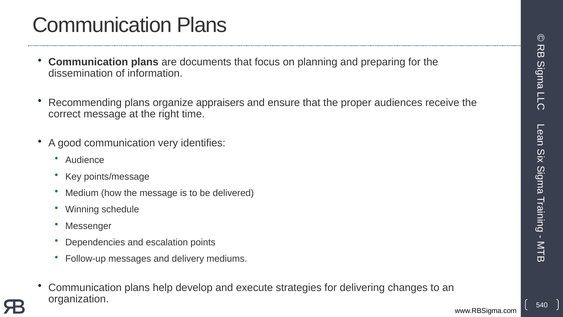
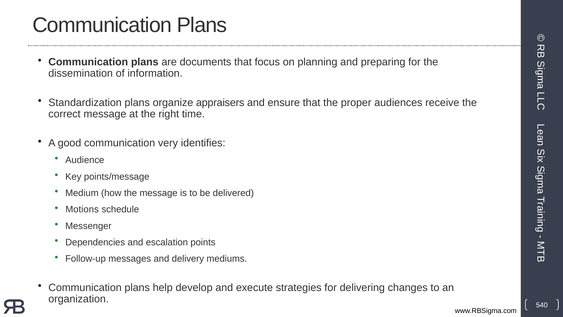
Recommending: Recommending -> Standardization
Winning: Winning -> Motions
